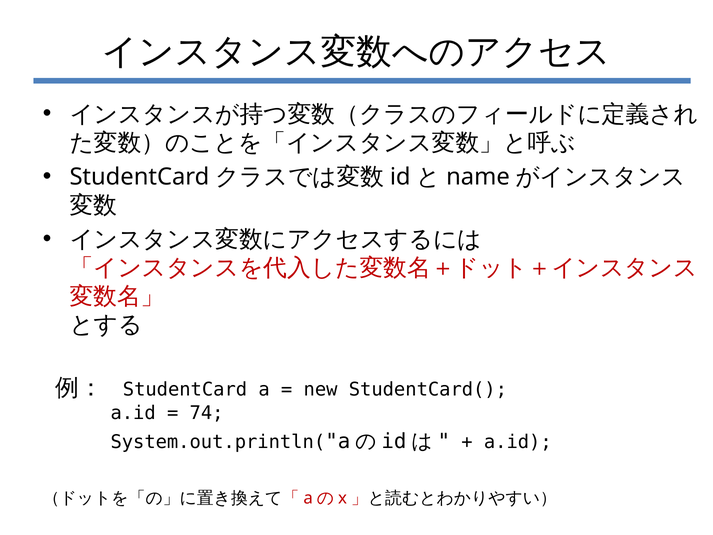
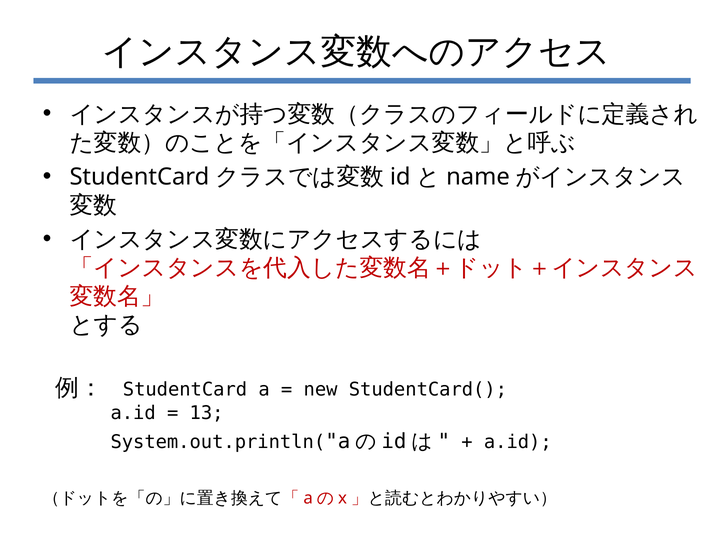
74: 74 -> 13
